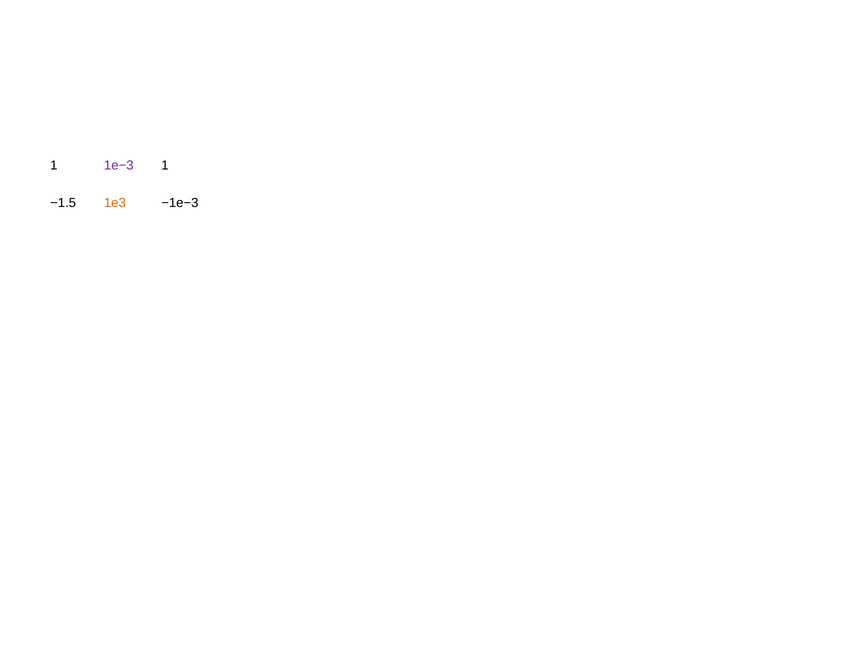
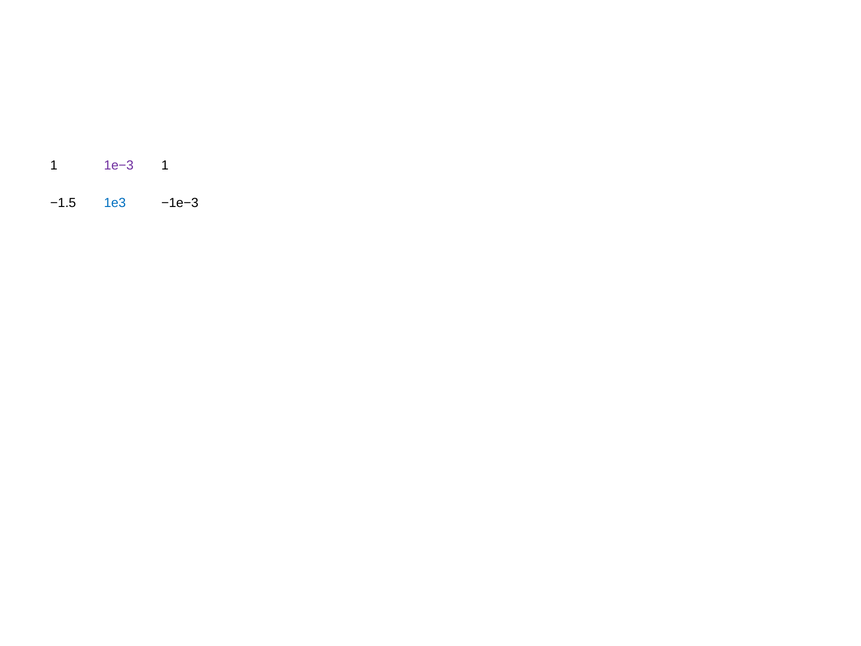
1e3 colour: orange -> blue
